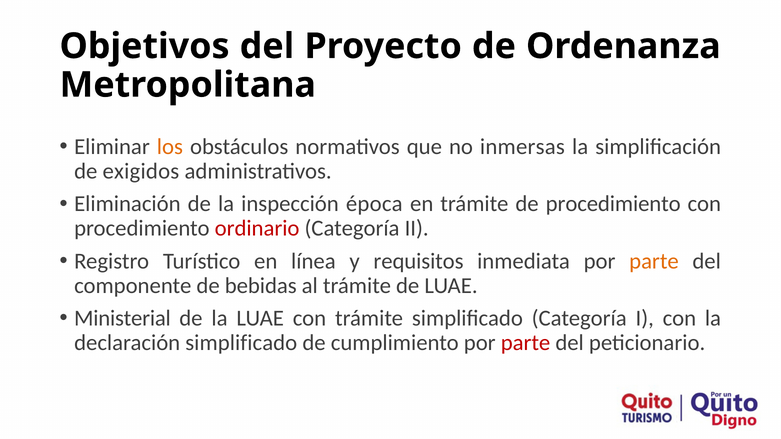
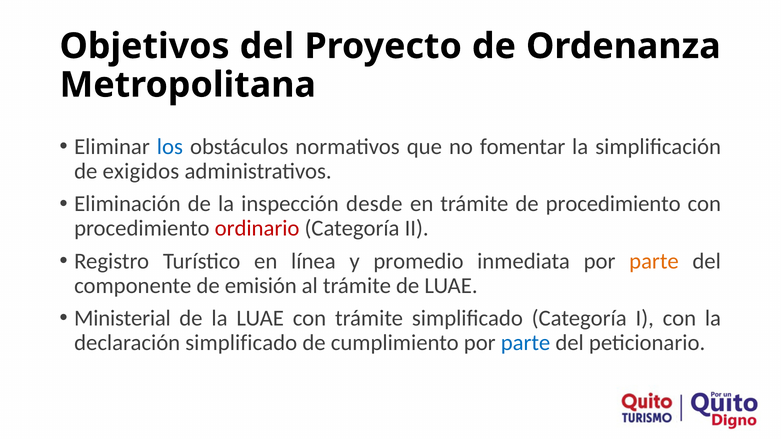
los colour: orange -> blue
inmersas: inmersas -> fomentar
época: época -> desde
requisitos: requisitos -> promedio
bebidas: bebidas -> emisión
parte at (526, 343) colour: red -> blue
